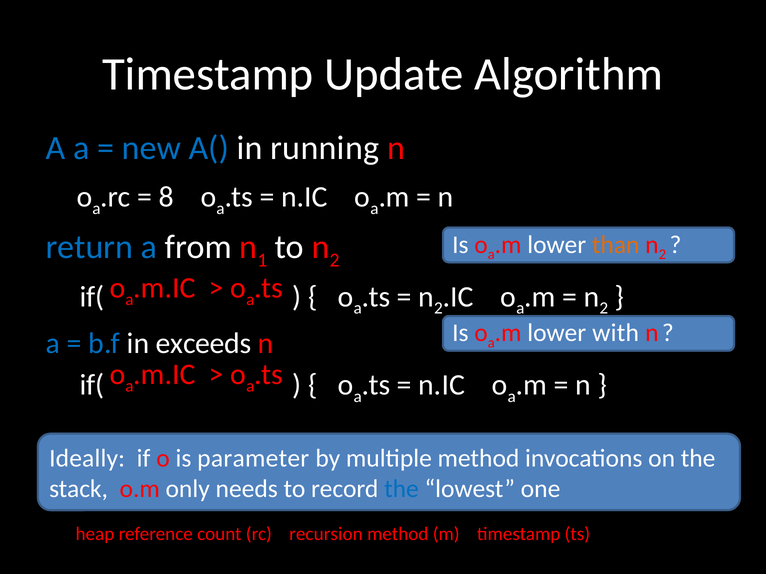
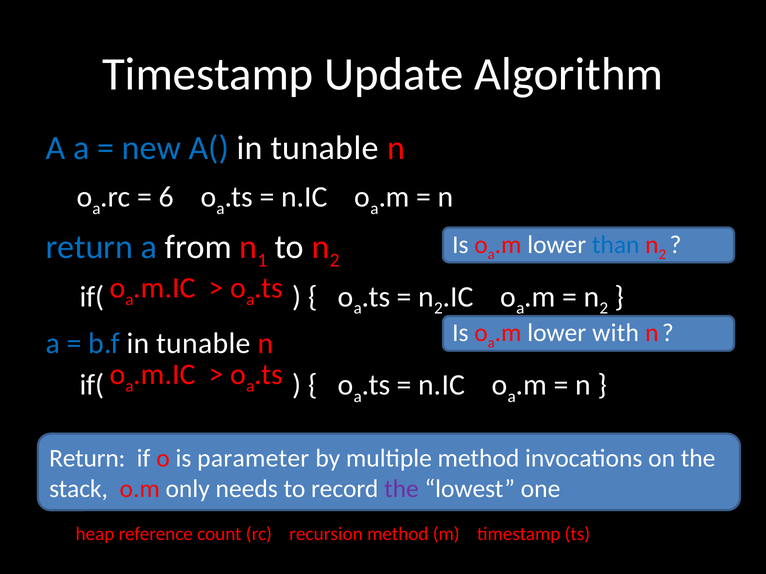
A( in running: running -> tunable
8: 8 -> 6
than colour: orange -> blue
b.f in exceeds: exceeds -> tunable
Ideally at (87, 459): Ideally -> Return
the at (401, 489) colour: blue -> purple
